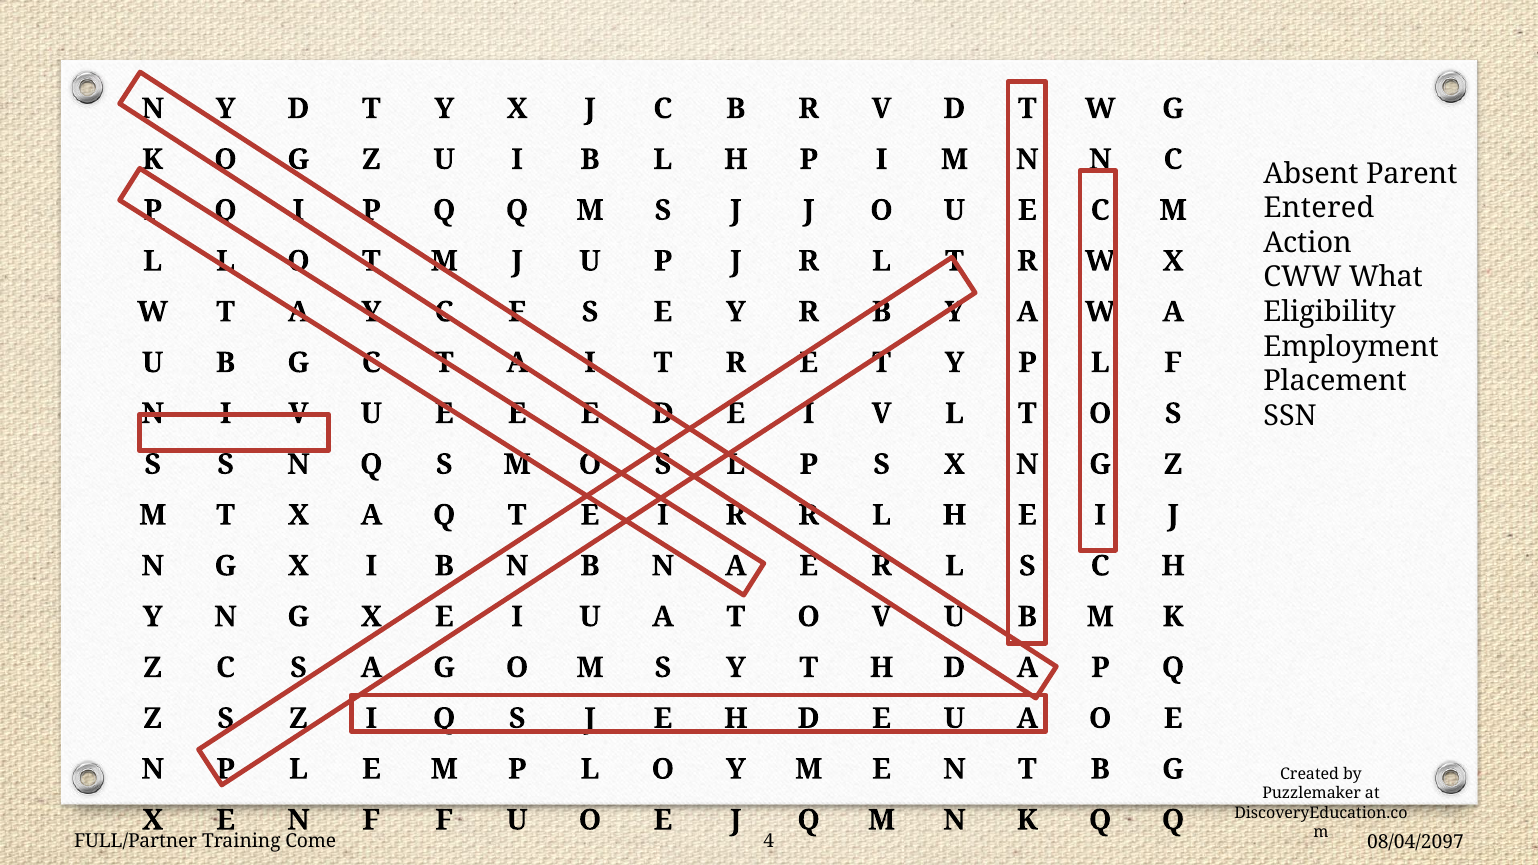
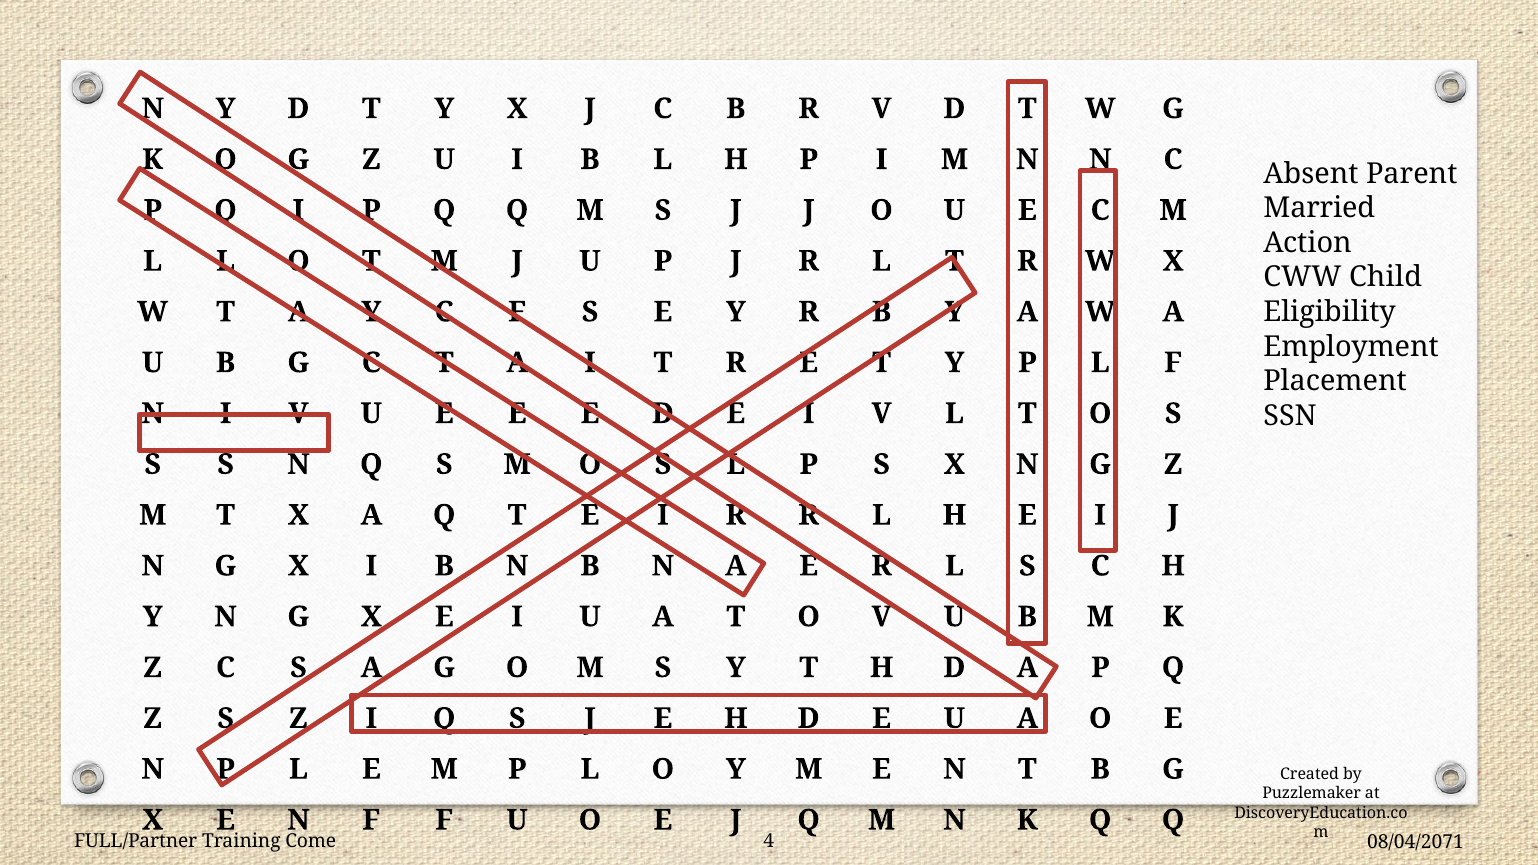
Entered: Entered -> Married
What: What -> Child
08/04/2097: 08/04/2097 -> 08/04/2071
